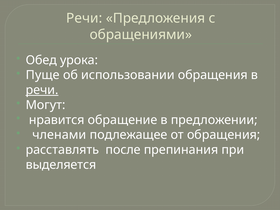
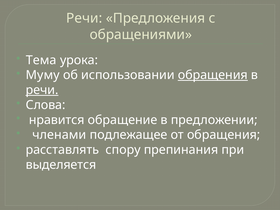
Обед: Обед -> Тема
Пуще: Пуще -> Муму
обращения at (213, 75) underline: none -> present
Могут: Могут -> Слова
после: после -> спору
